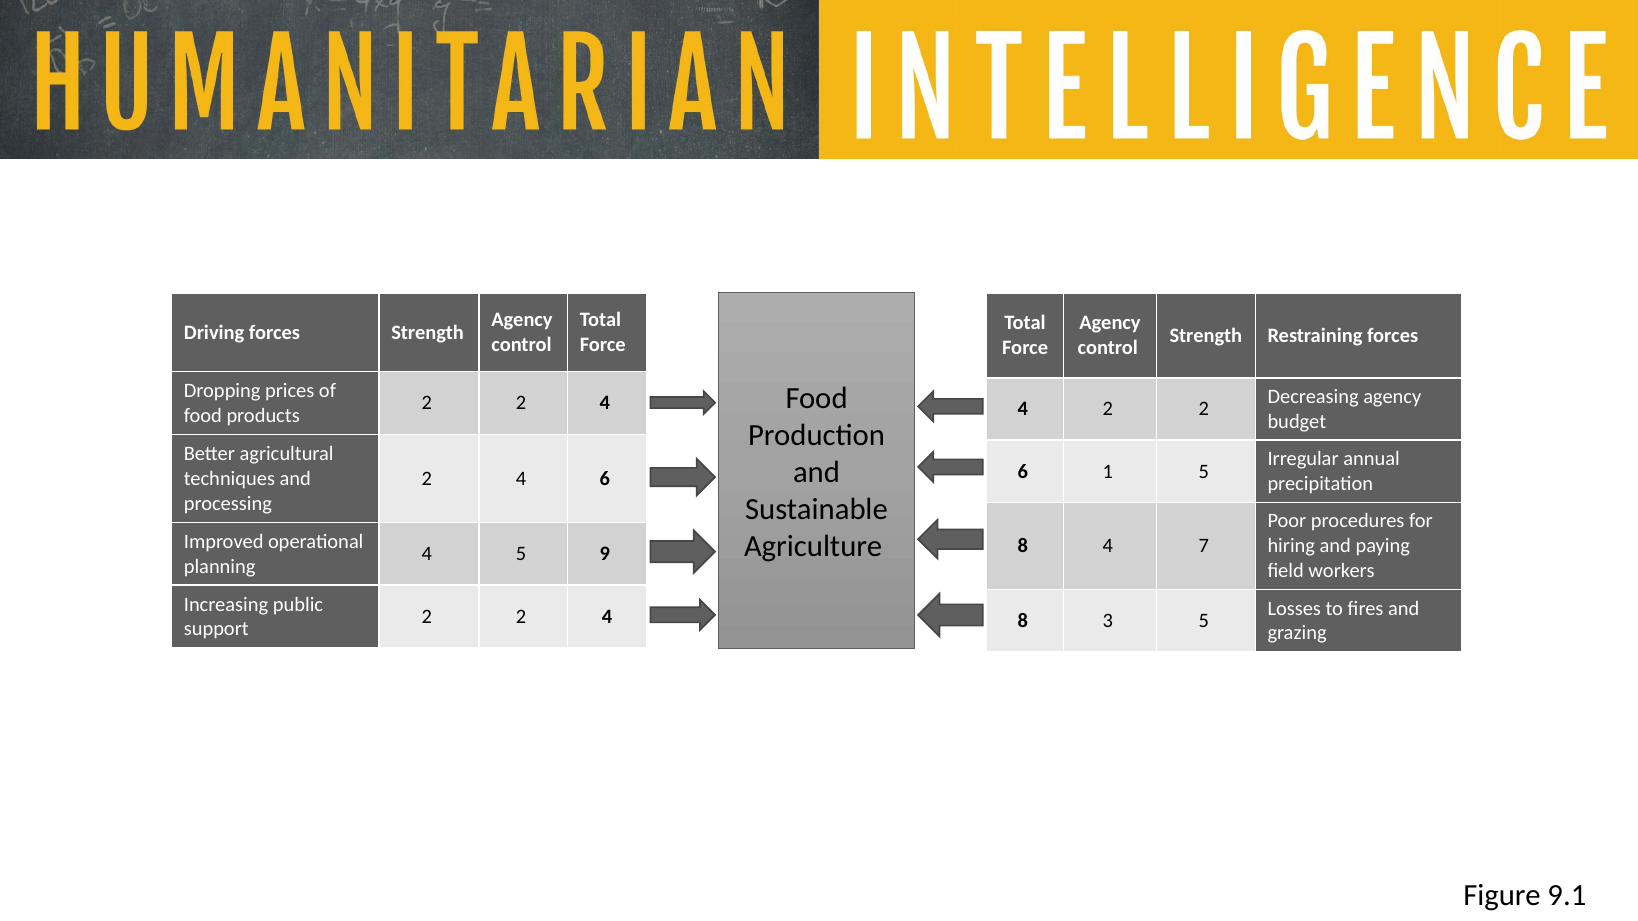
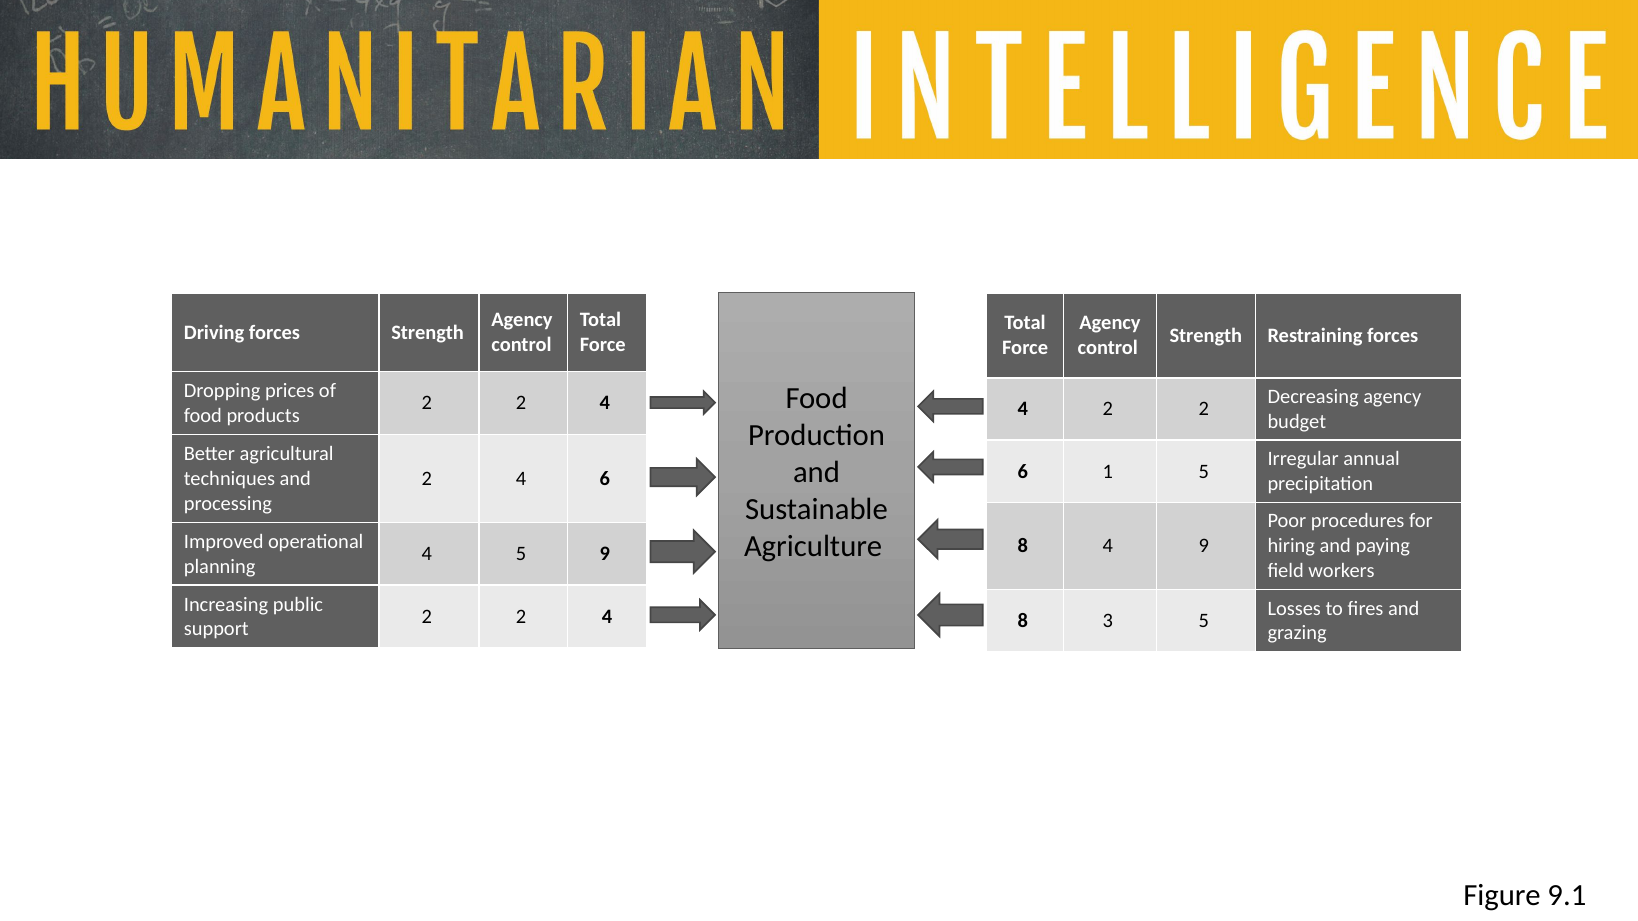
4 7: 7 -> 9
